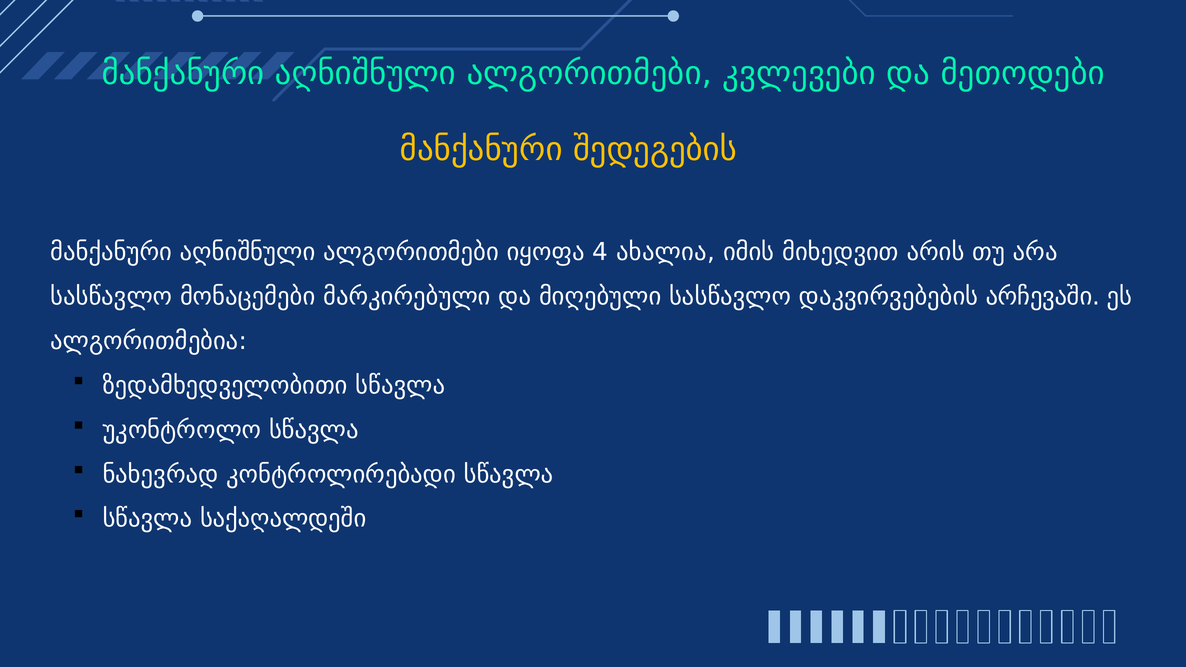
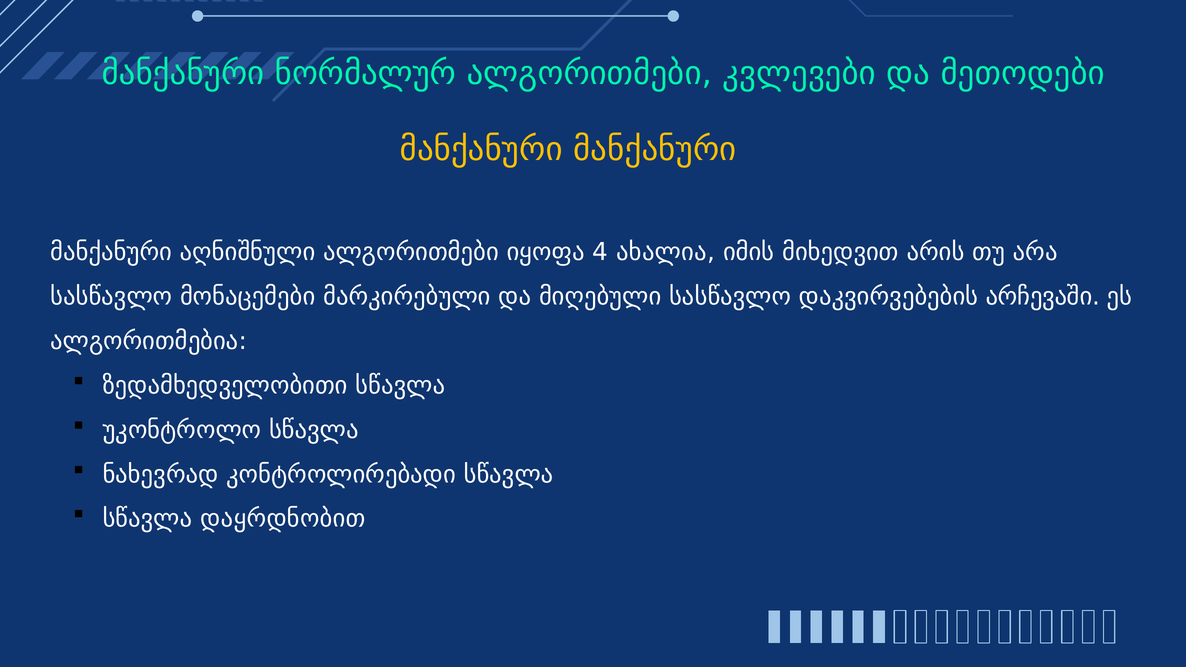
აღნიშნული at (365, 74): აღნიშნული -> ნორმალურ
მანქანური შედეგების: შედეგების -> მანქანური
საქაღალდეში: საქაღალდეში -> დაყრდნობით
